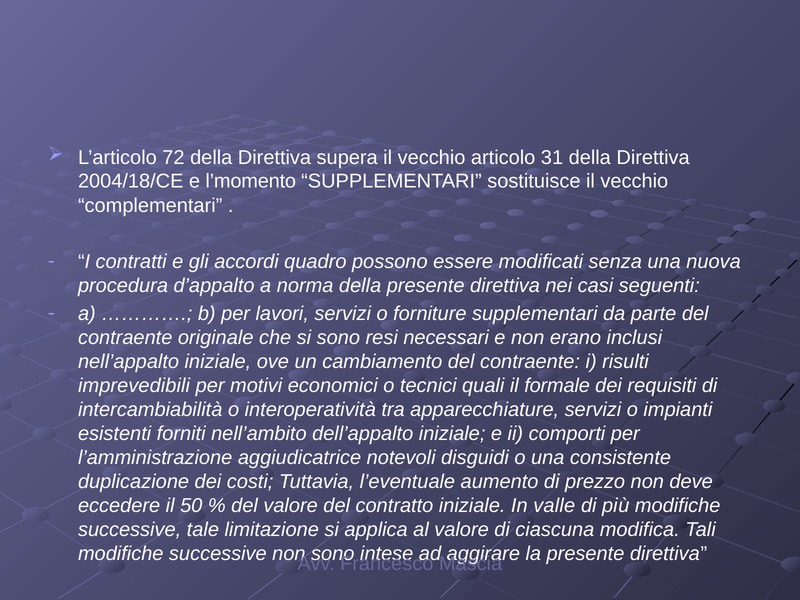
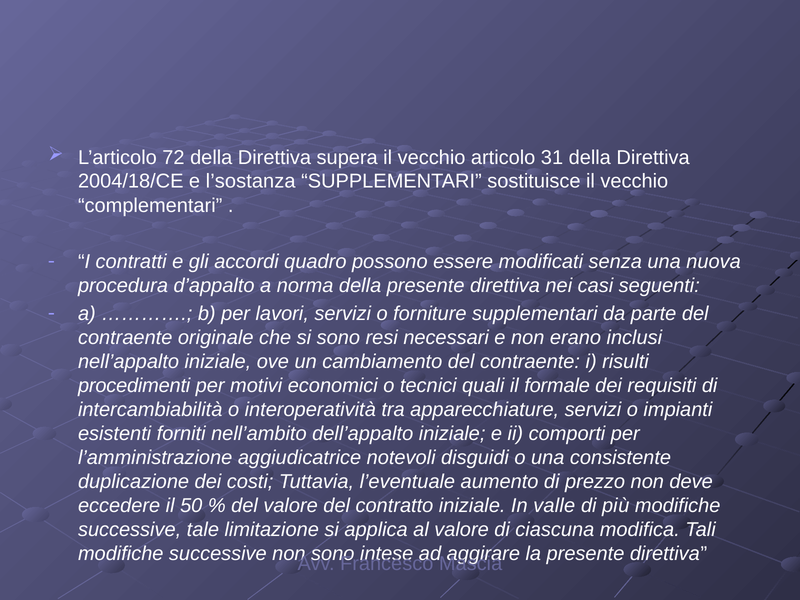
l’momento: l’momento -> l’sostanza
imprevedibili: imprevedibili -> procedimenti
